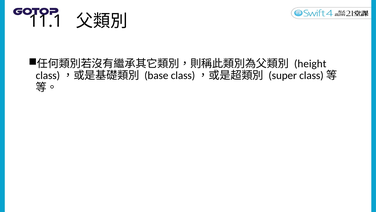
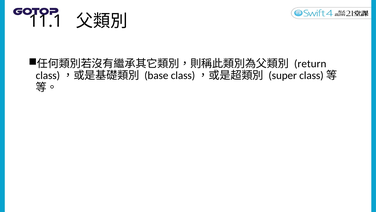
height: height -> return
